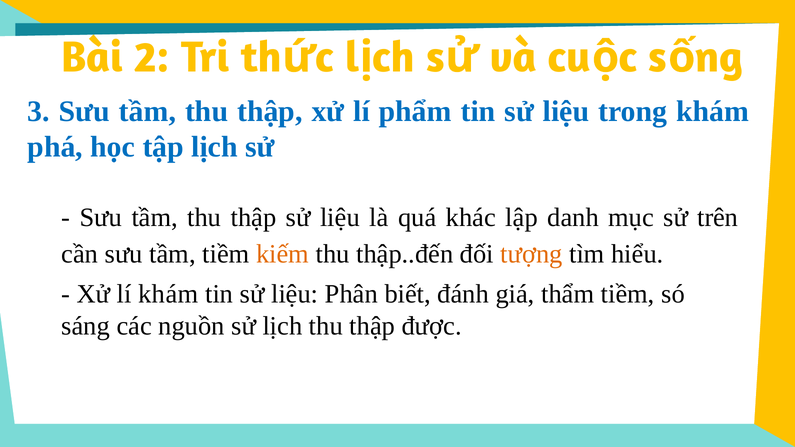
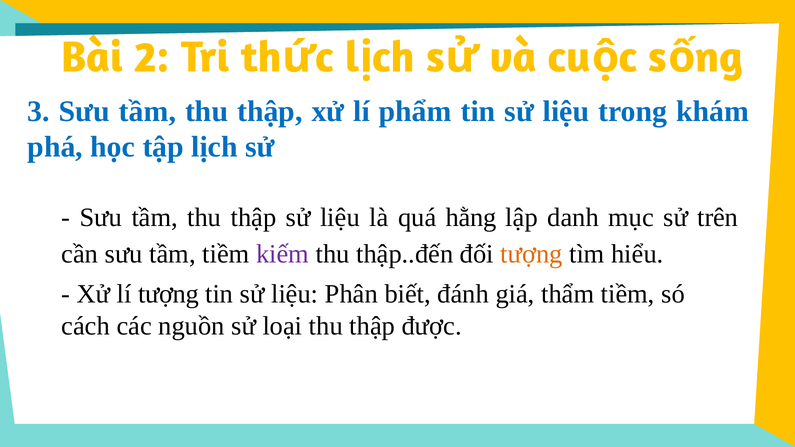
khác: khác -> hằng
kiếm colour: orange -> purple
lí khám: khám -> tượng
sáng: sáng -> cách
sử lịch: lịch -> loại
